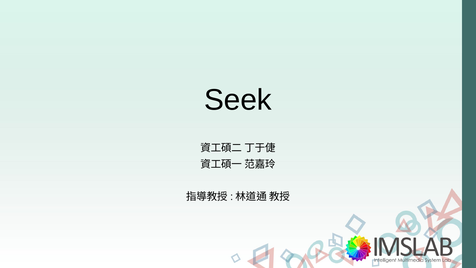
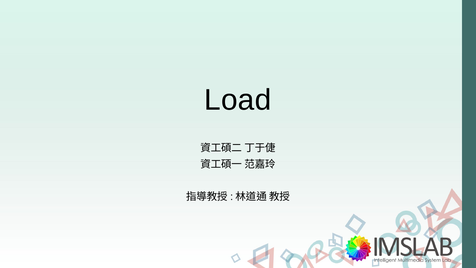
Seek: Seek -> Load
